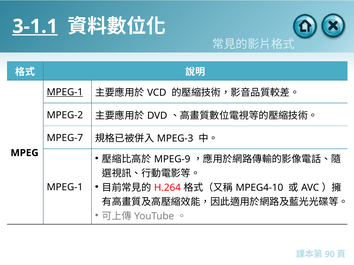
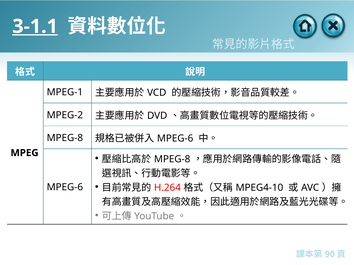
MPEG-1 at (65, 92) underline: present -> none
MPEG-7 at (65, 138): MPEG-7 -> MPEG-8
MPEG-3 at (175, 139): MPEG-3 -> MPEG-6
MPEG-9 at (172, 159): MPEG-9 -> MPEG-8
MPEG-1 at (65, 187): MPEG-1 -> MPEG-6
